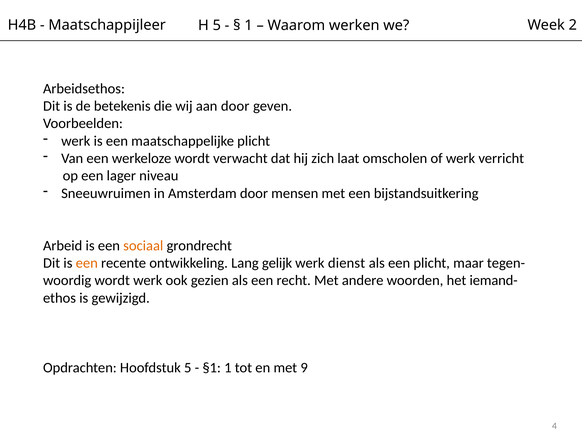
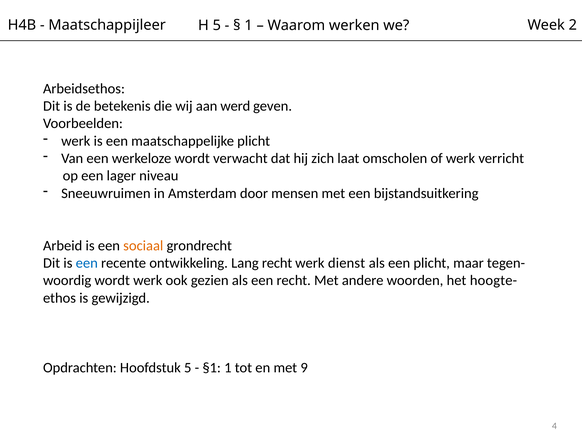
aan door: door -> werd
een at (87, 263) colour: orange -> blue
Lang gelijk: gelijk -> recht
iemand-: iemand- -> hoogte-
